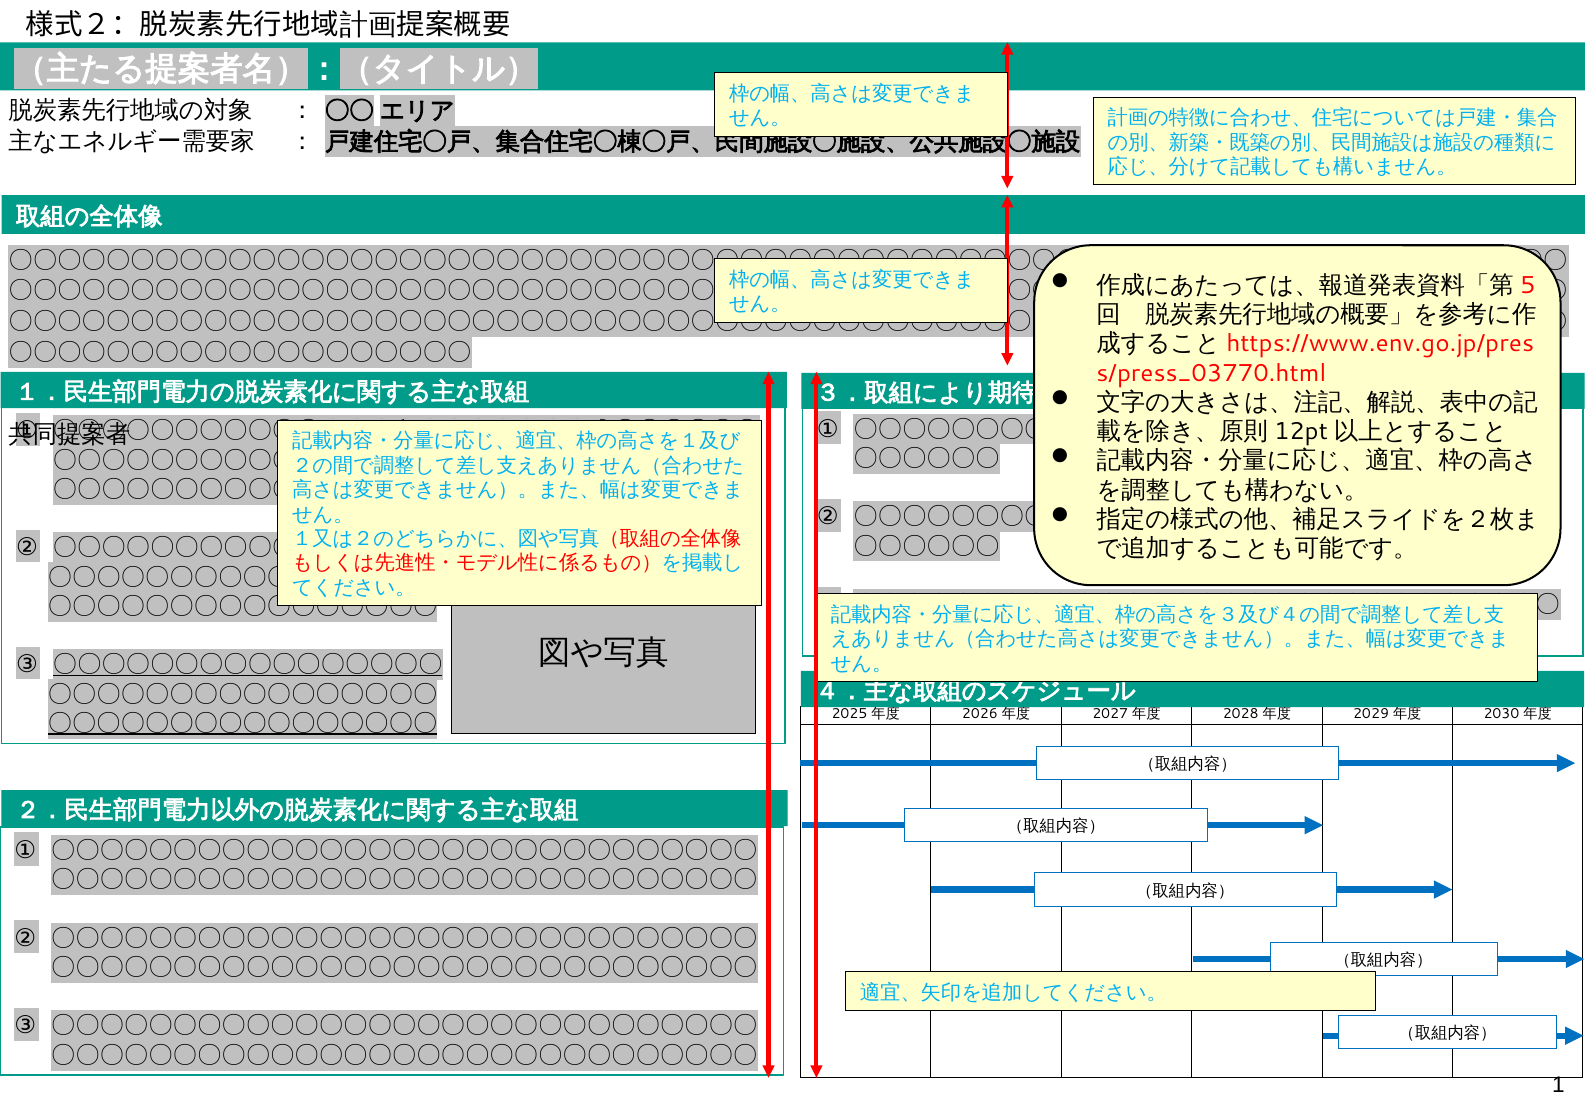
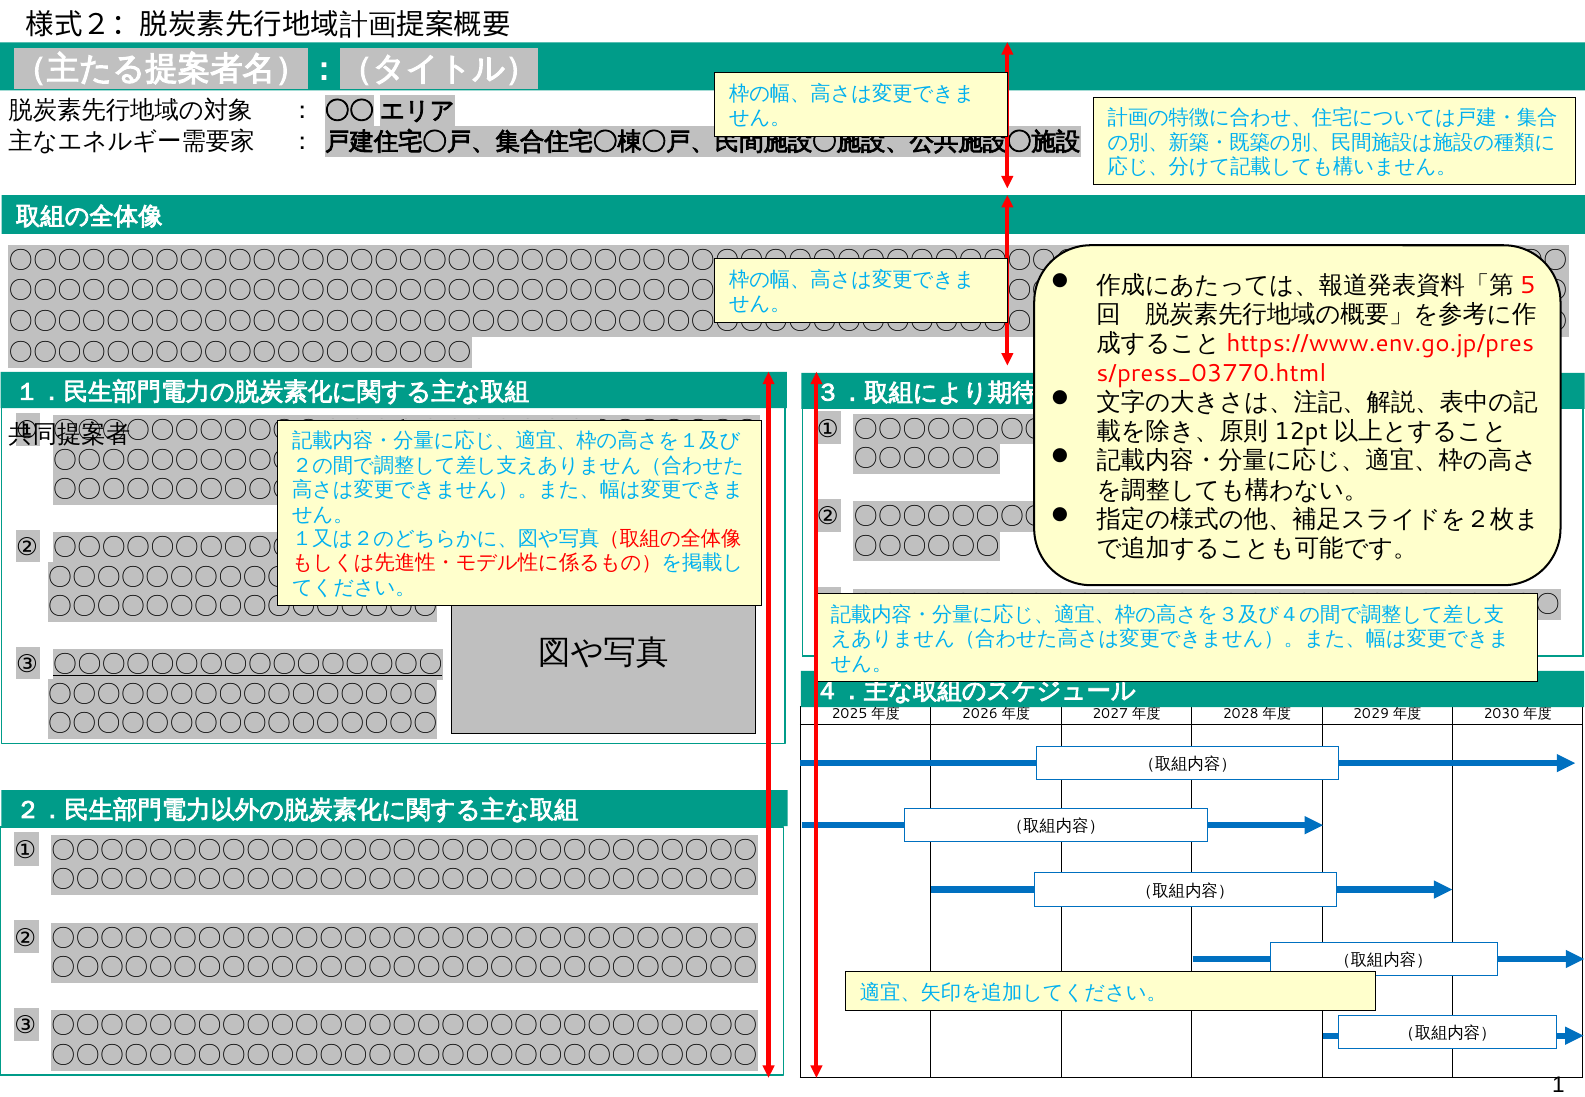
〇〇〇〇〇〇〇〇〇〇〇〇〇〇〇〇 at (242, 723) underline: present -> none
